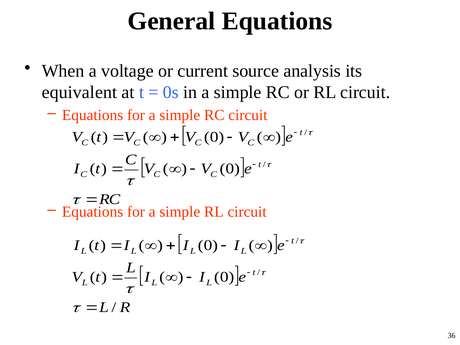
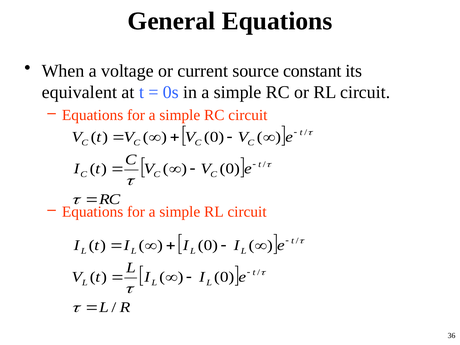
analysis: analysis -> constant
